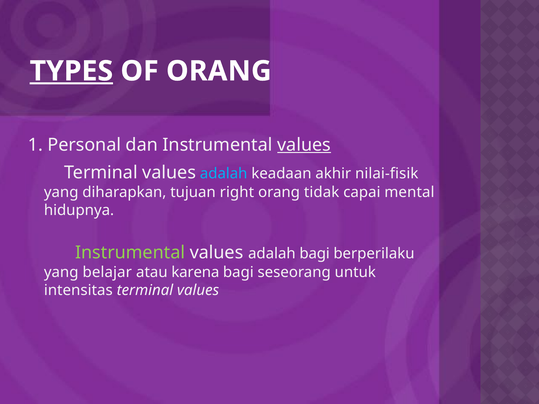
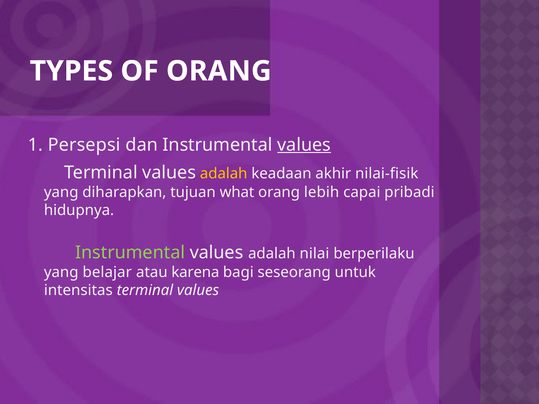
TYPES underline: present -> none
Personal: Personal -> Persepsi
adalah at (224, 174) colour: light blue -> yellow
right: right -> what
tidak: tidak -> lebih
mental: mental -> pribadi
adalah bagi: bagi -> nilai
